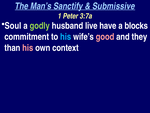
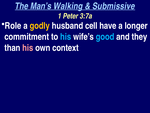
Sanctify: Sanctify -> Walking
Soul: Soul -> Role
godly colour: light green -> yellow
live: live -> cell
blocks: blocks -> longer
good colour: pink -> light blue
